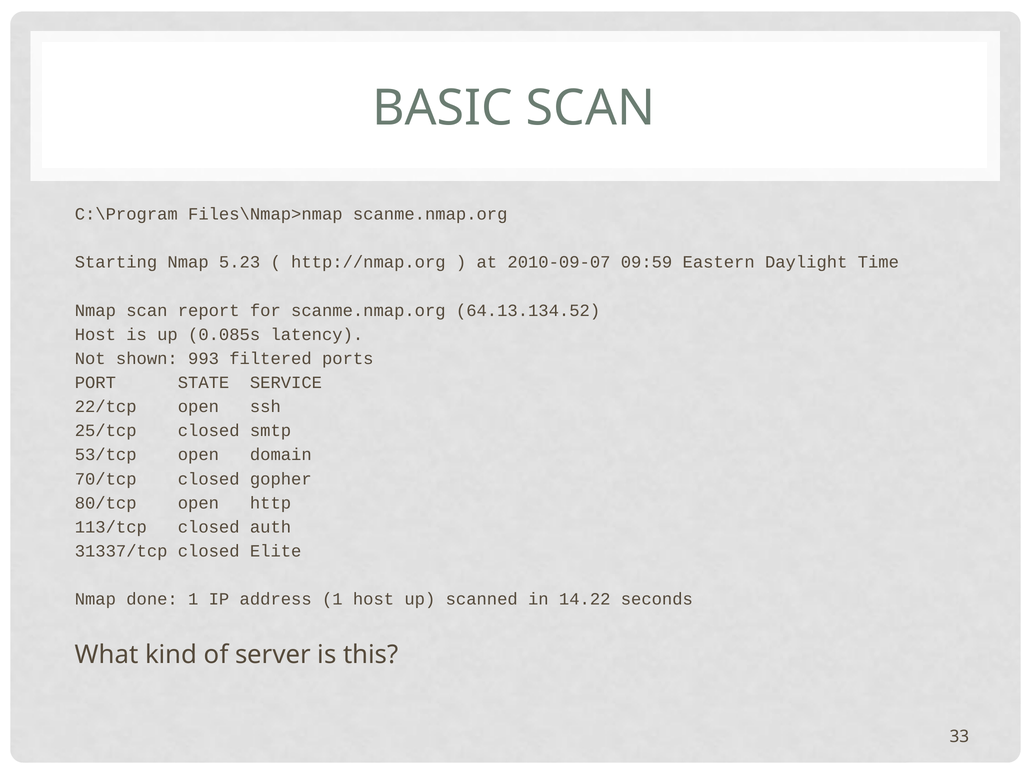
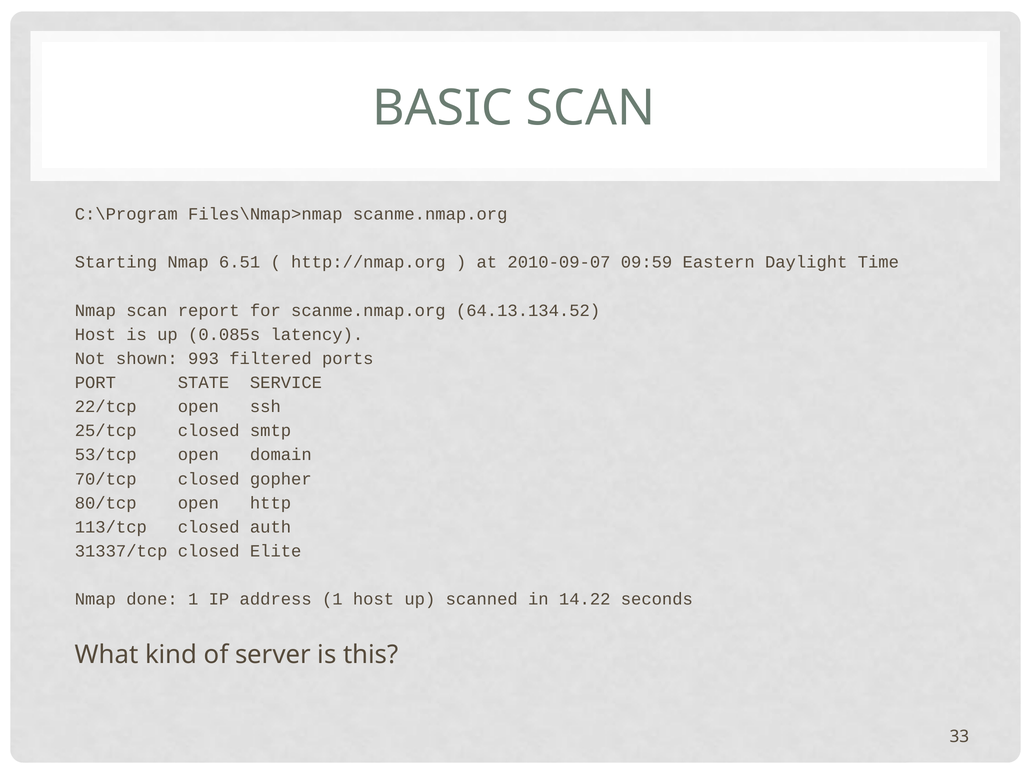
5.23: 5.23 -> 6.51
